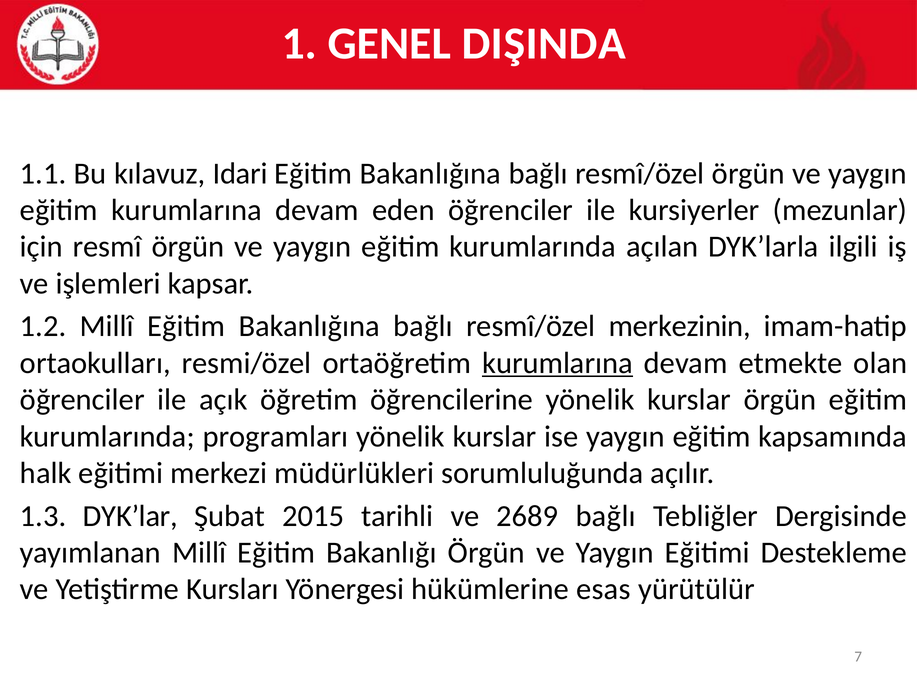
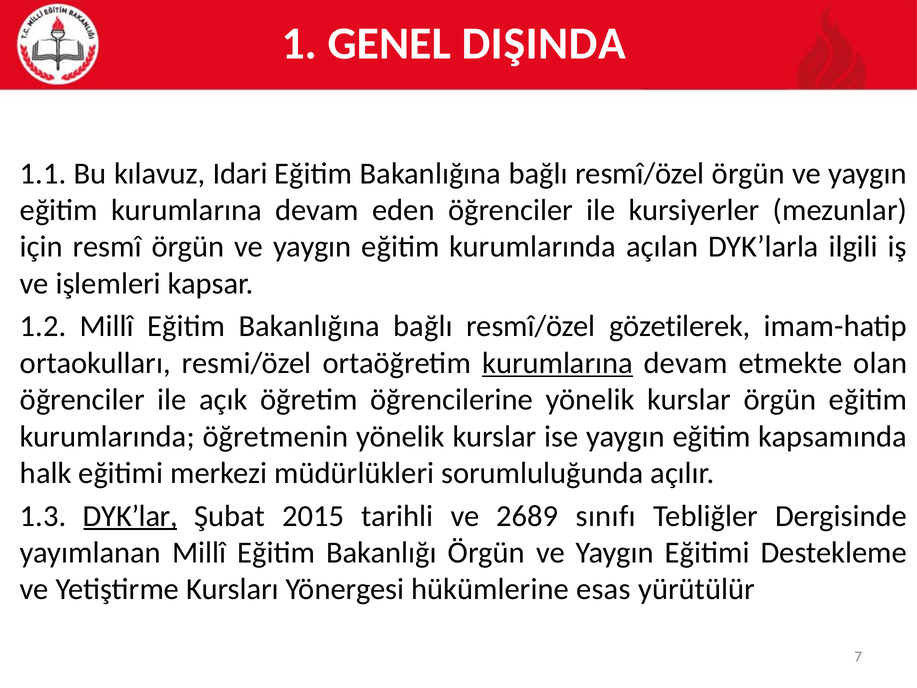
merkezinin: merkezinin -> gözetilerek
programları: programları -> öğretmenin
DYK’lar underline: none -> present
2689 bağlı: bağlı -> sınıfı
